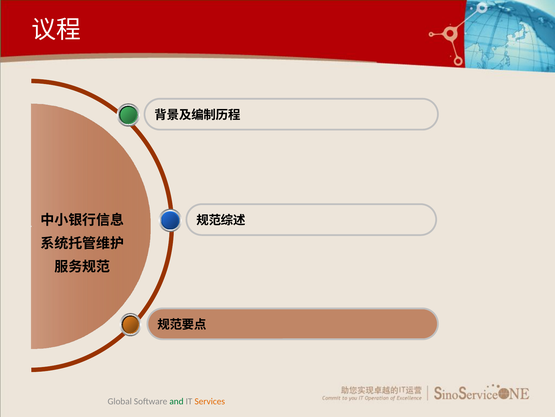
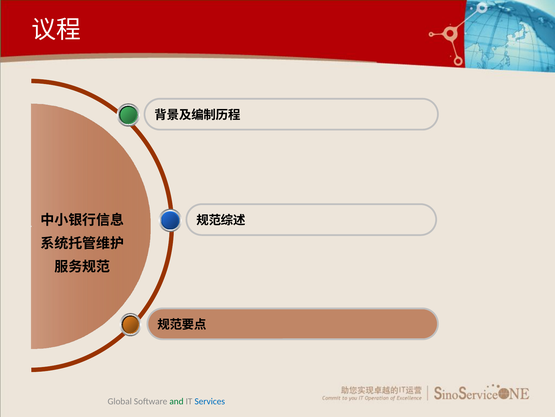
Services colour: orange -> blue
